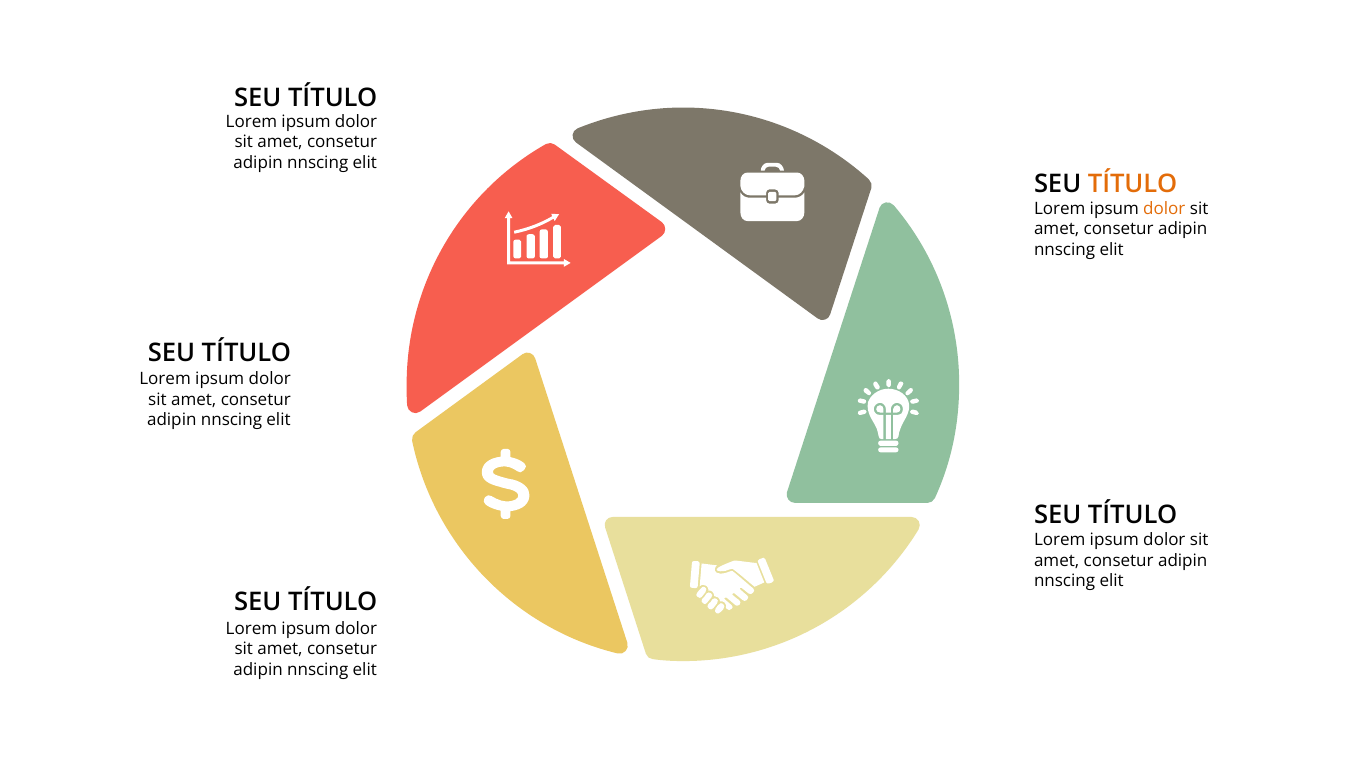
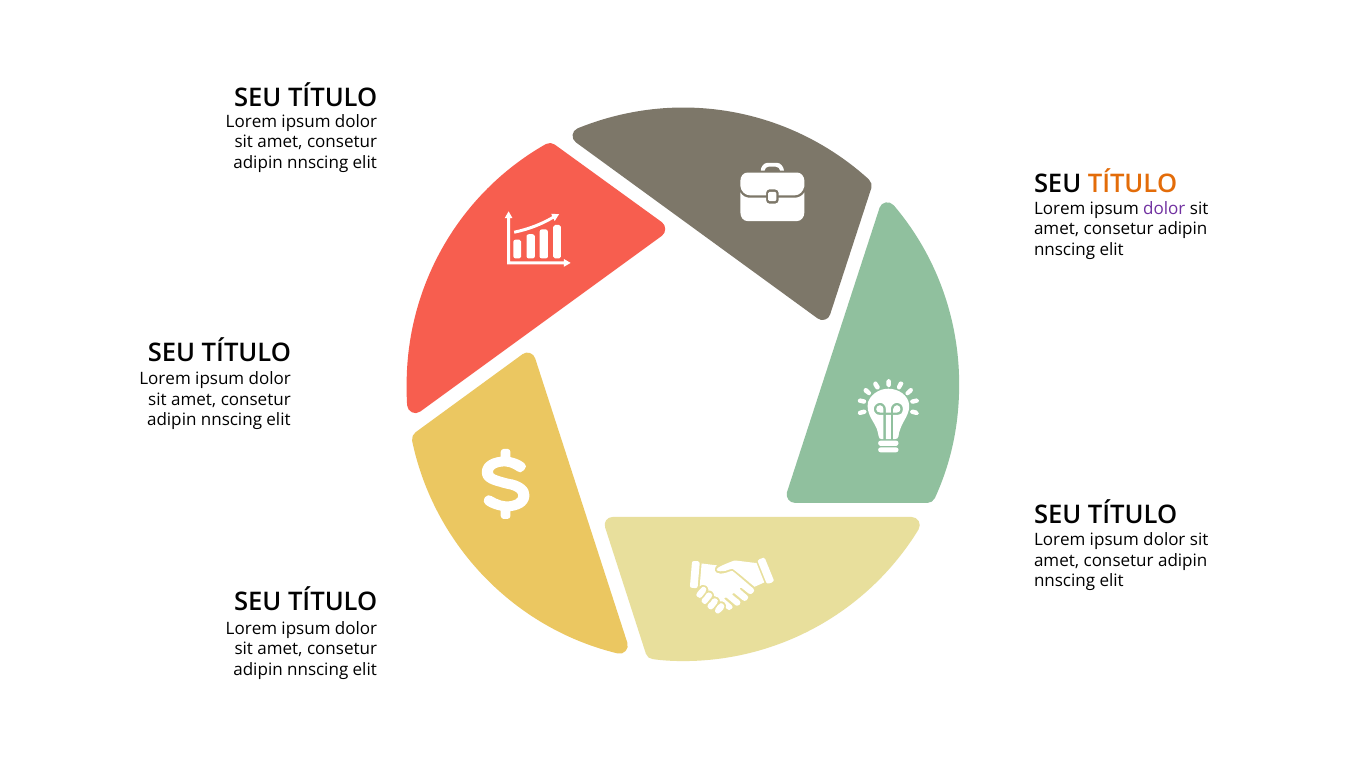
dolor at (1164, 208) colour: orange -> purple
